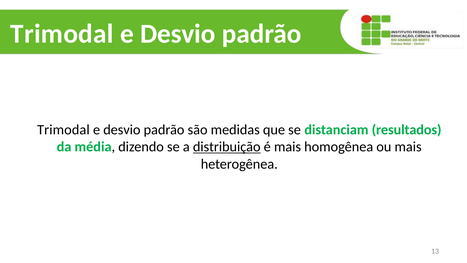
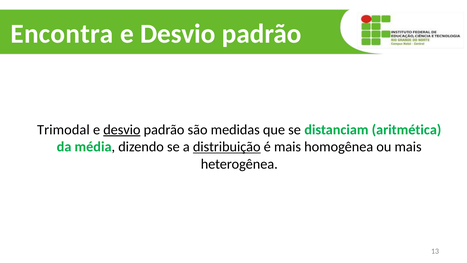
Trimodal at (62, 34): Trimodal -> Encontra
desvio at (122, 130) underline: none -> present
resultados: resultados -> aritmética
